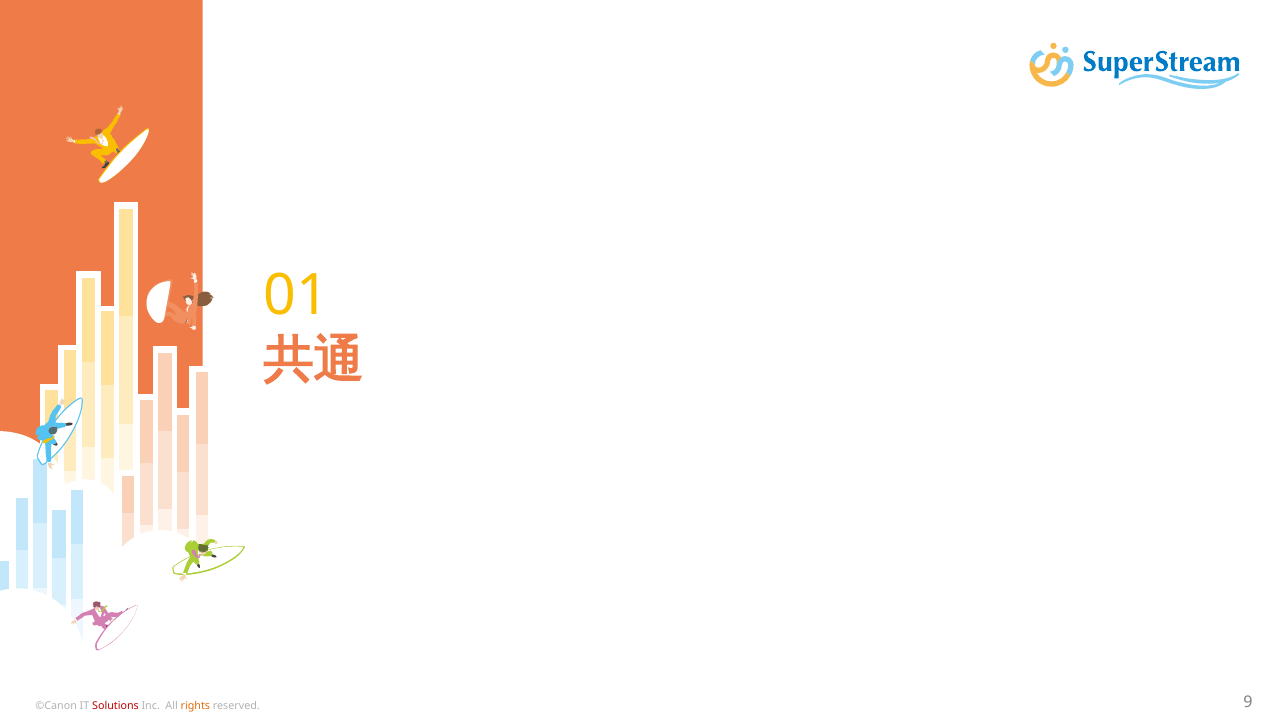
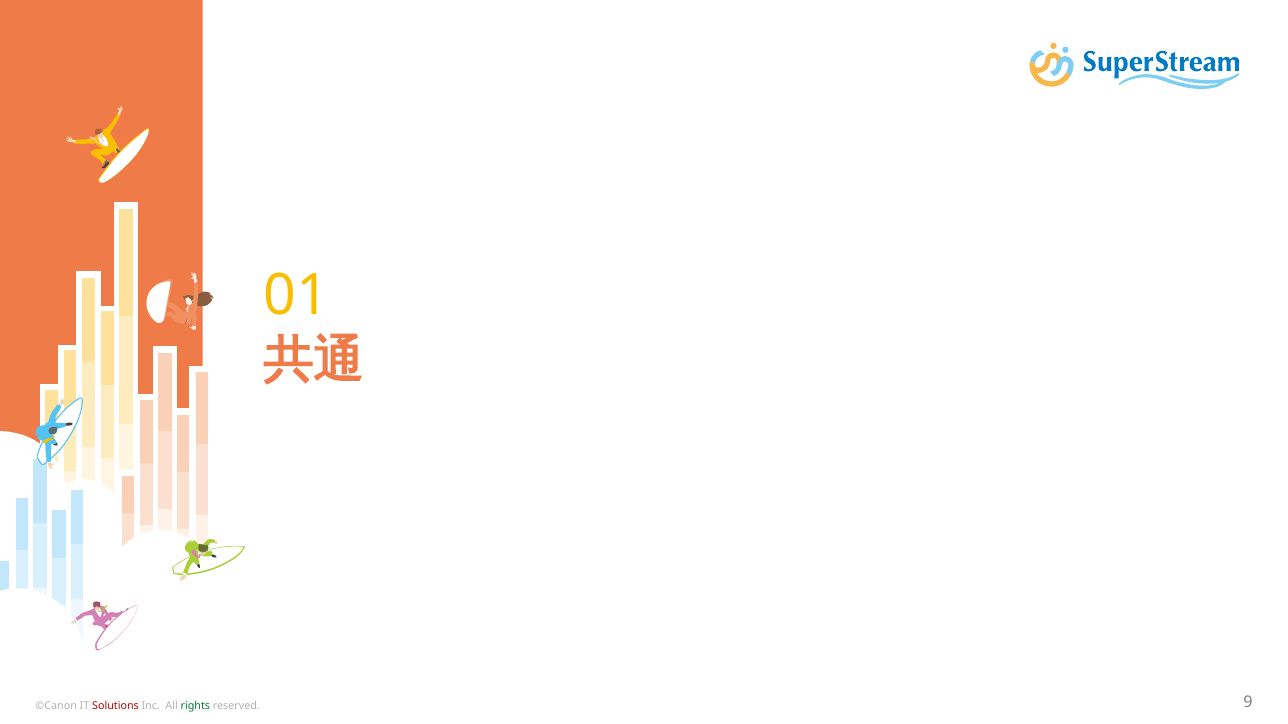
rights colour: orange -> green
